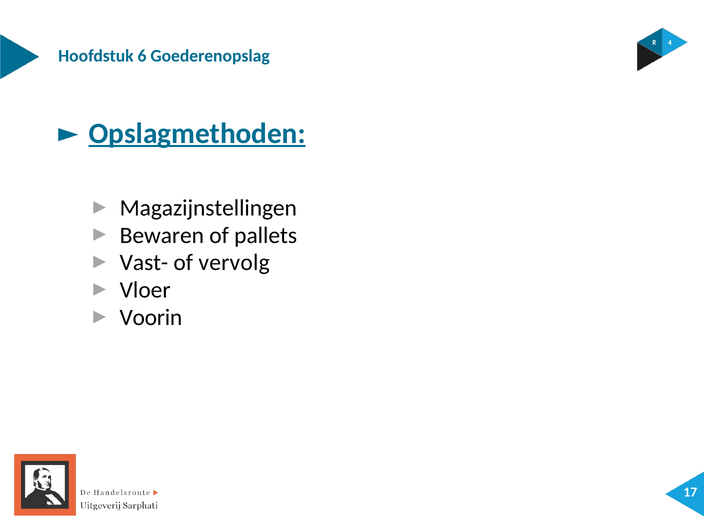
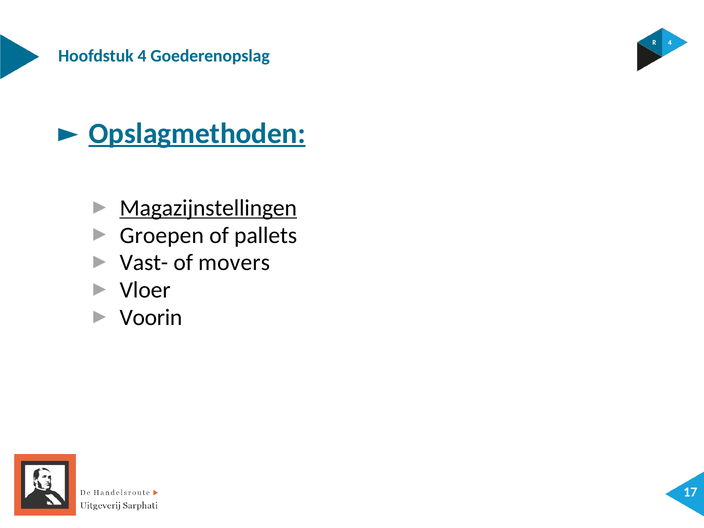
6: 6 -> 4
Magazijnstellingen underline: none -> present
Bewaren: Bewaren -> Groepen
vervolg: vervolg -> movers
